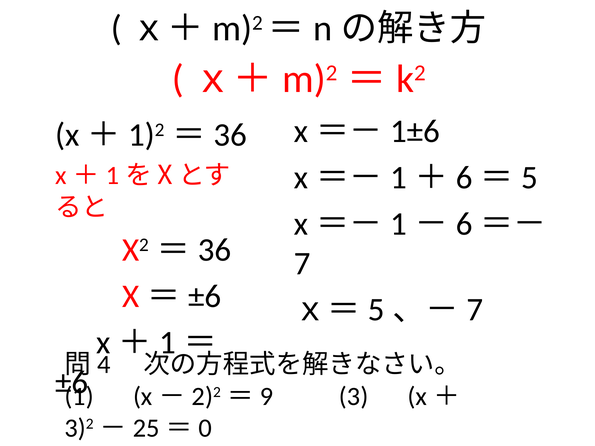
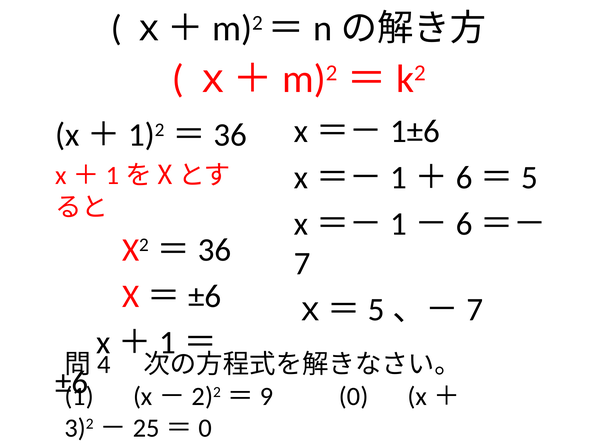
3: 3 -> 0
